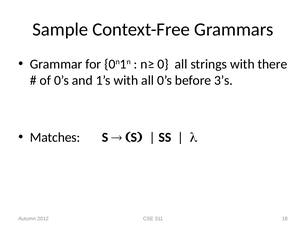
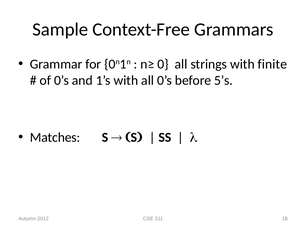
there: there -> finite
3’s: 3’s -> 5’s
